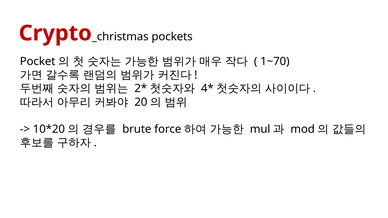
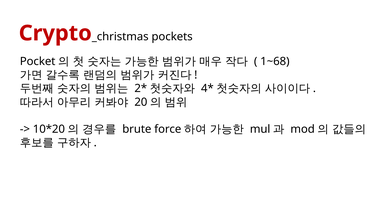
1~70: 1~70 -> 1~68
